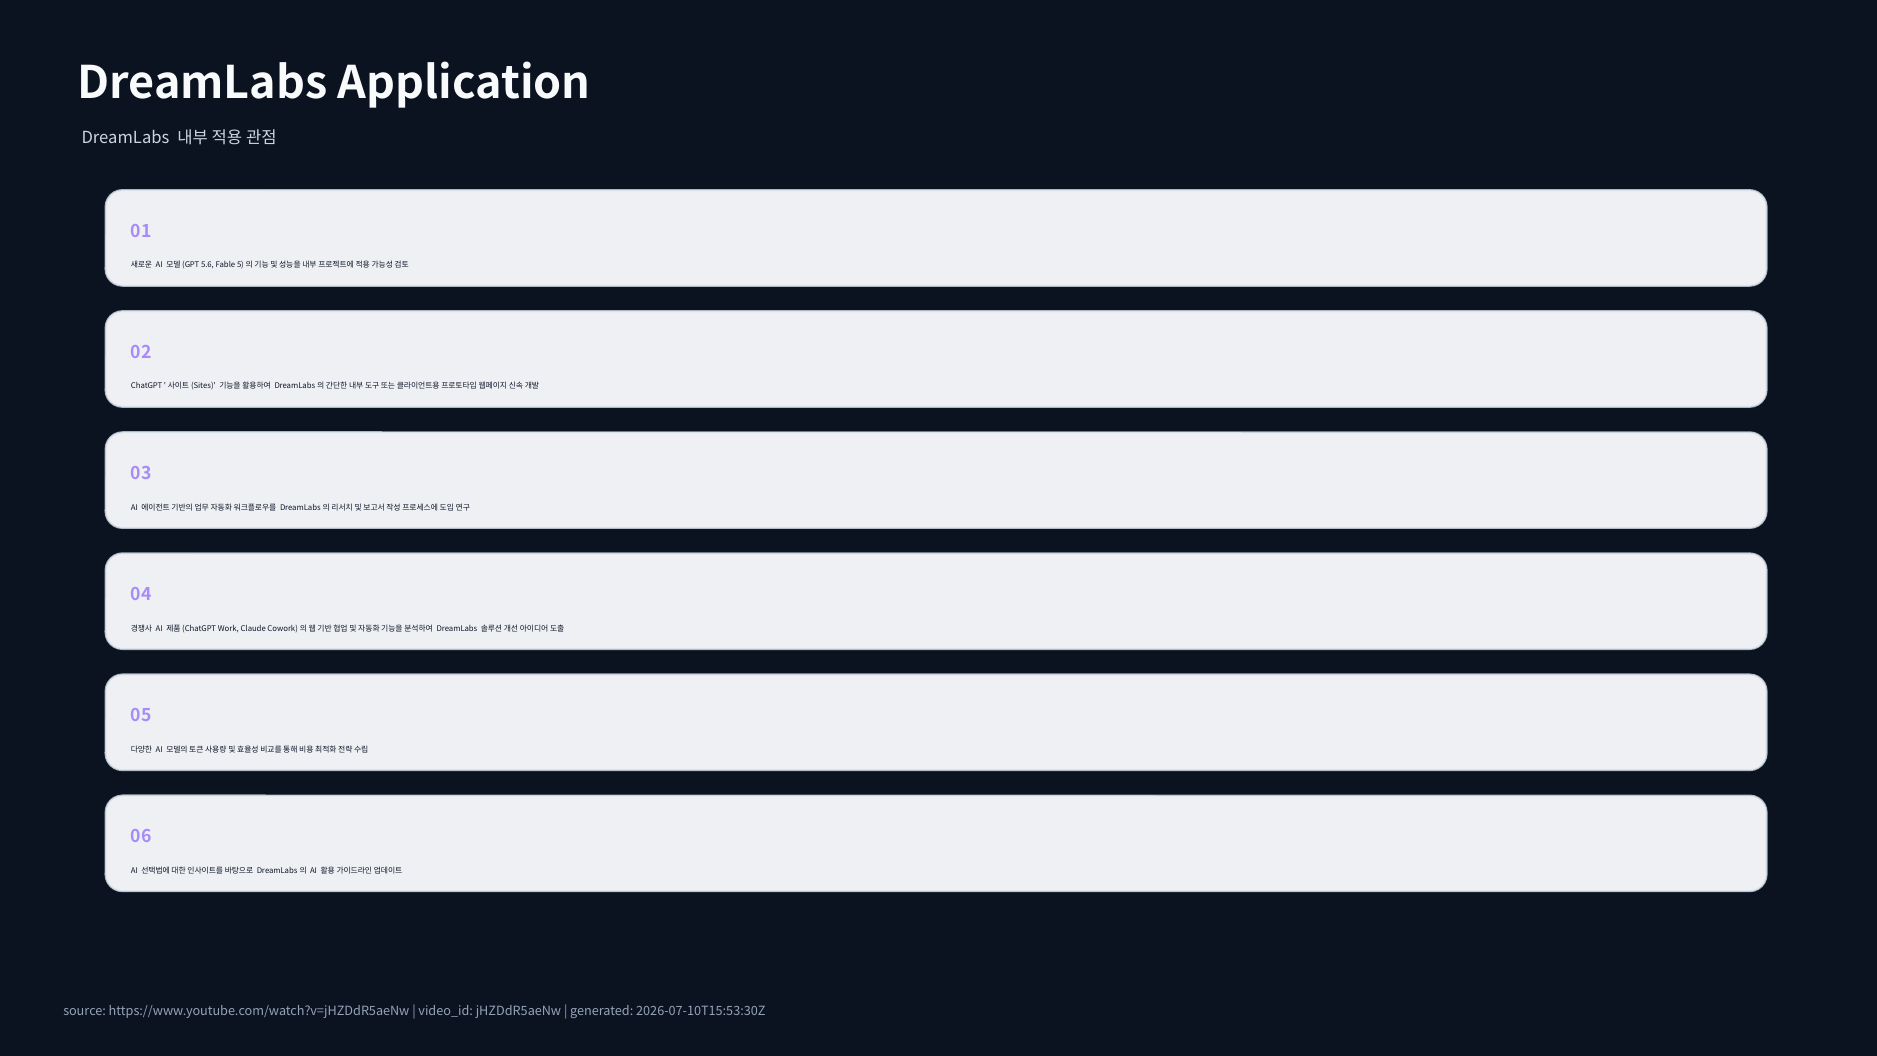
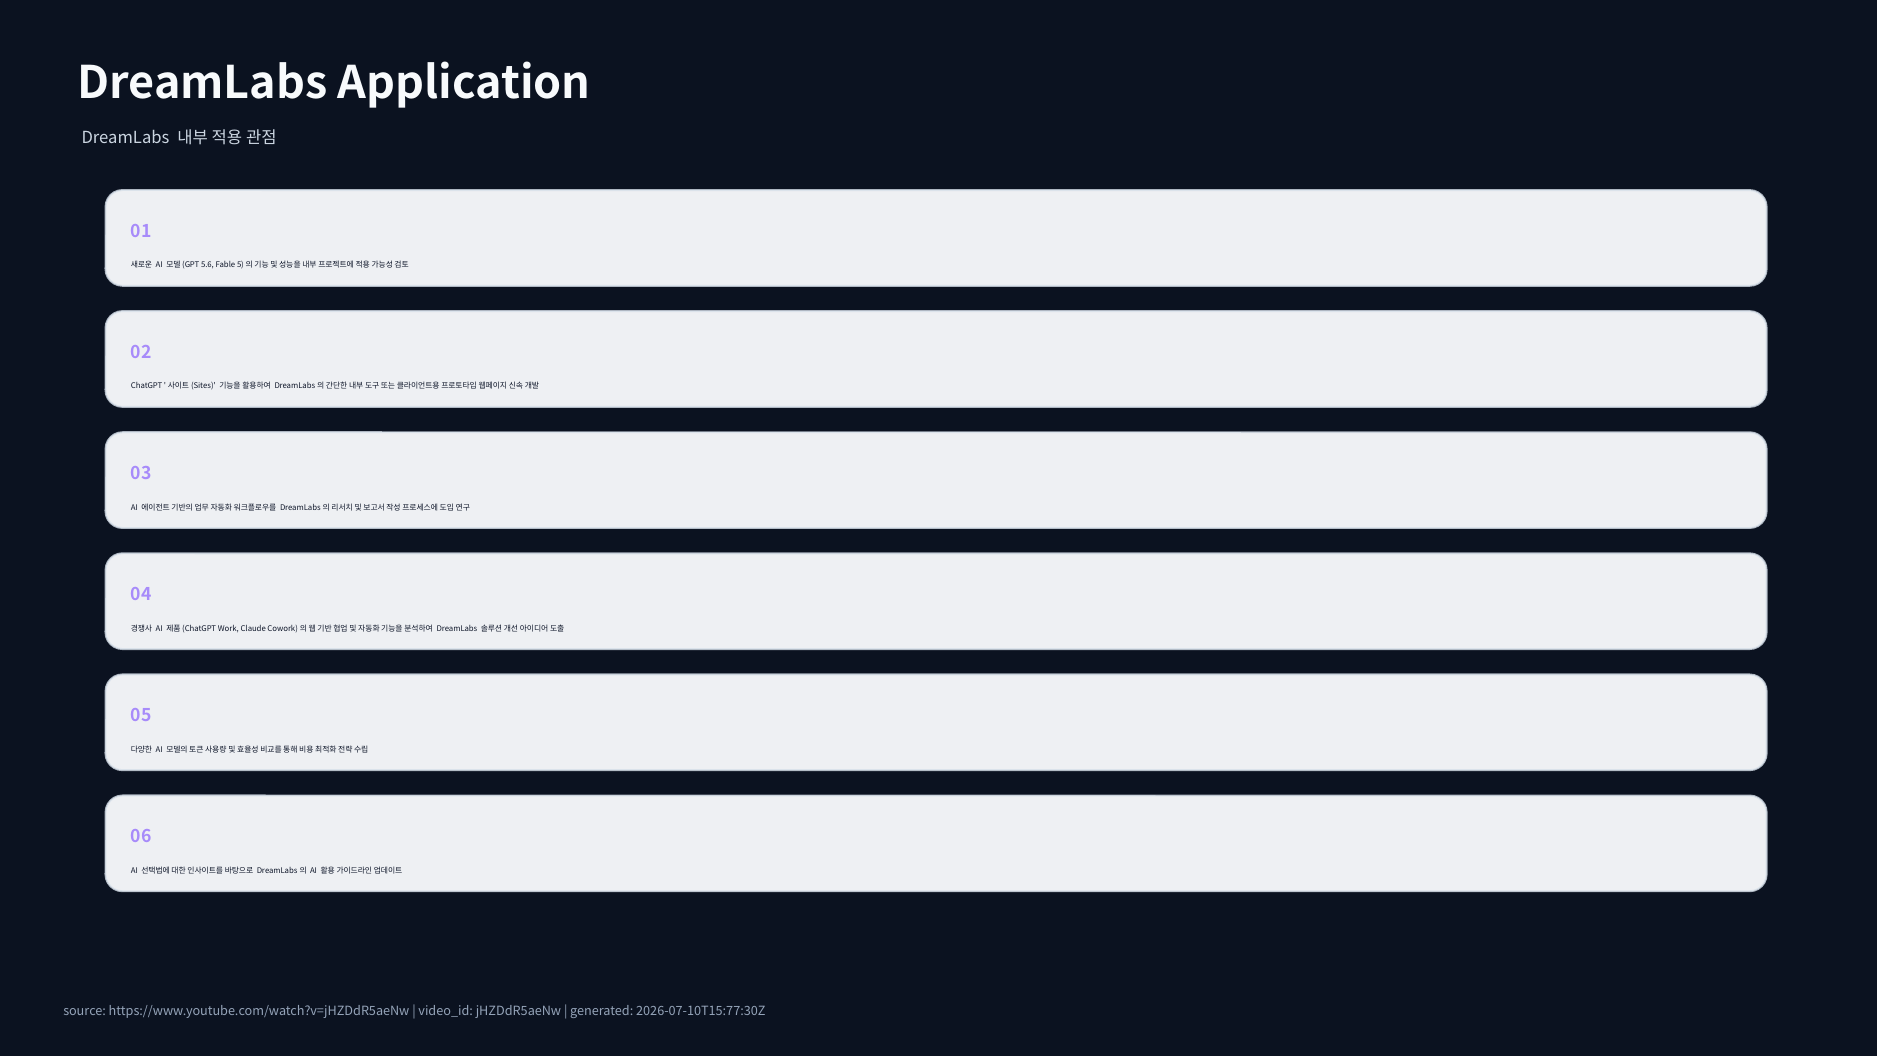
2026-07-10T15:53:30Z: 2026-07-10T15:53:30Z -> 2026-07-10T15:77:30Z
